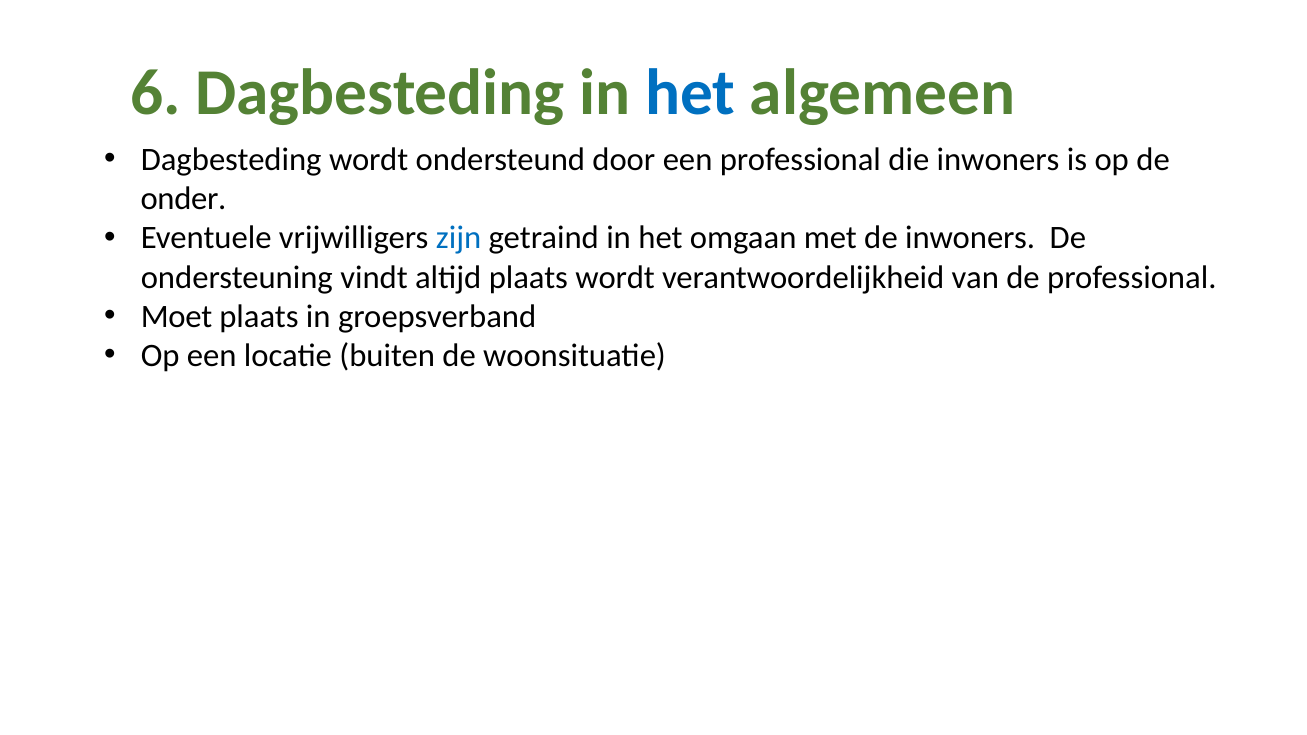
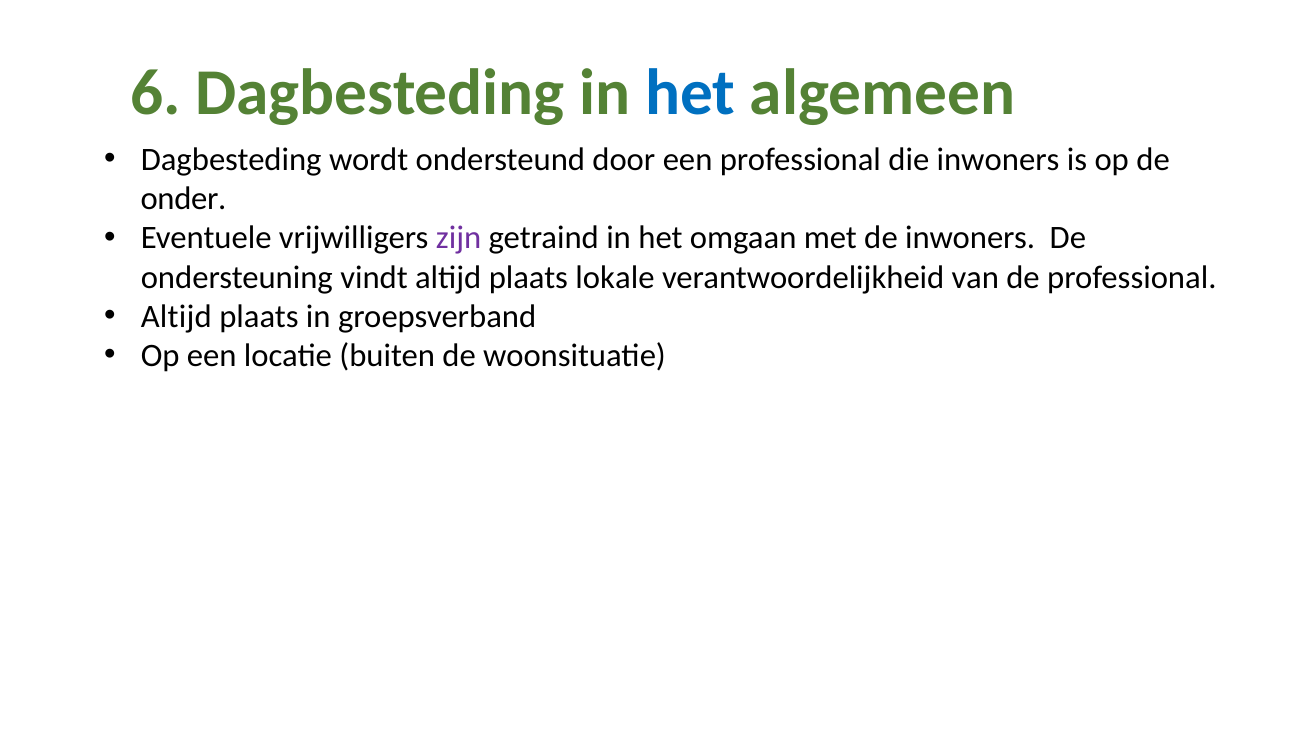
zijn colour: blue -> purple
plaats wordt: wordt -> lokale
Moet at (177, 317): Moet -> Altijd
